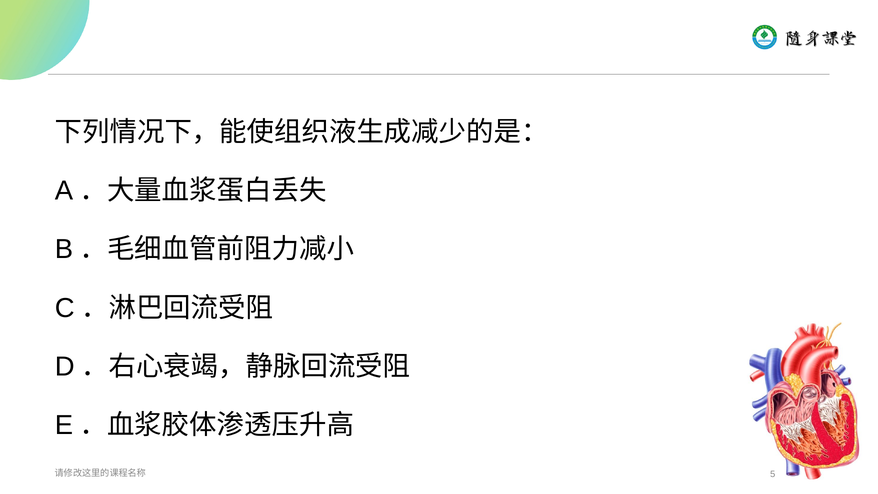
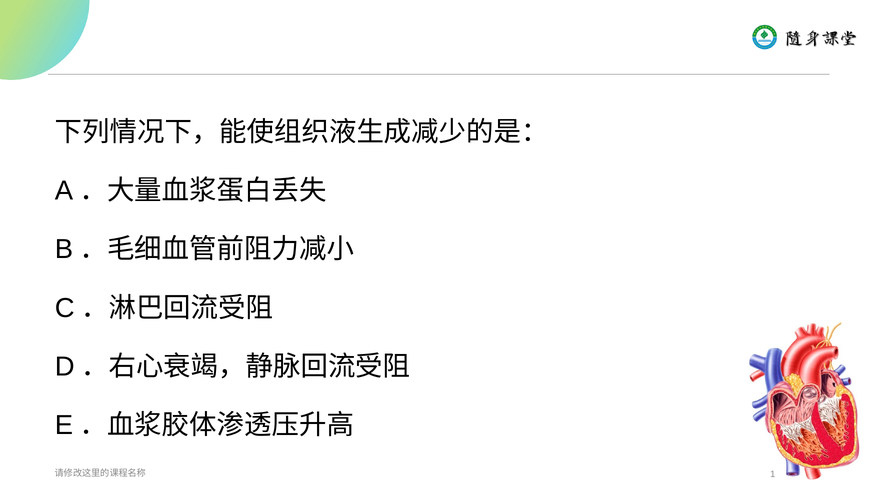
5: 5 -> 1
